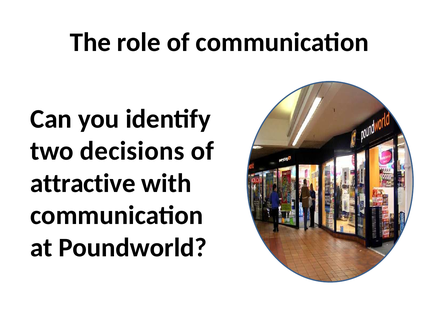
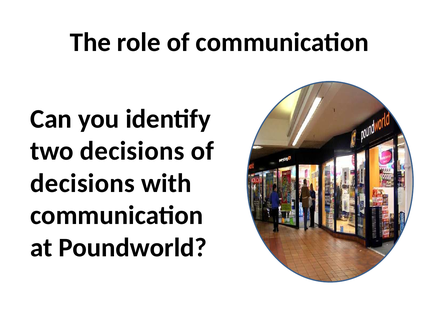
attractive at (83, 183): attractive -> decisions
